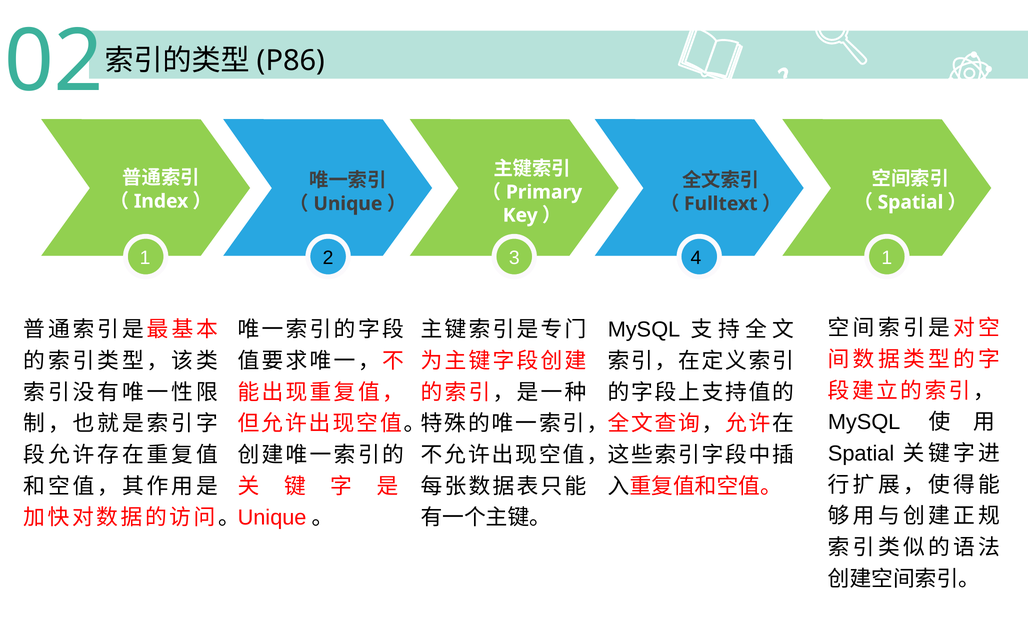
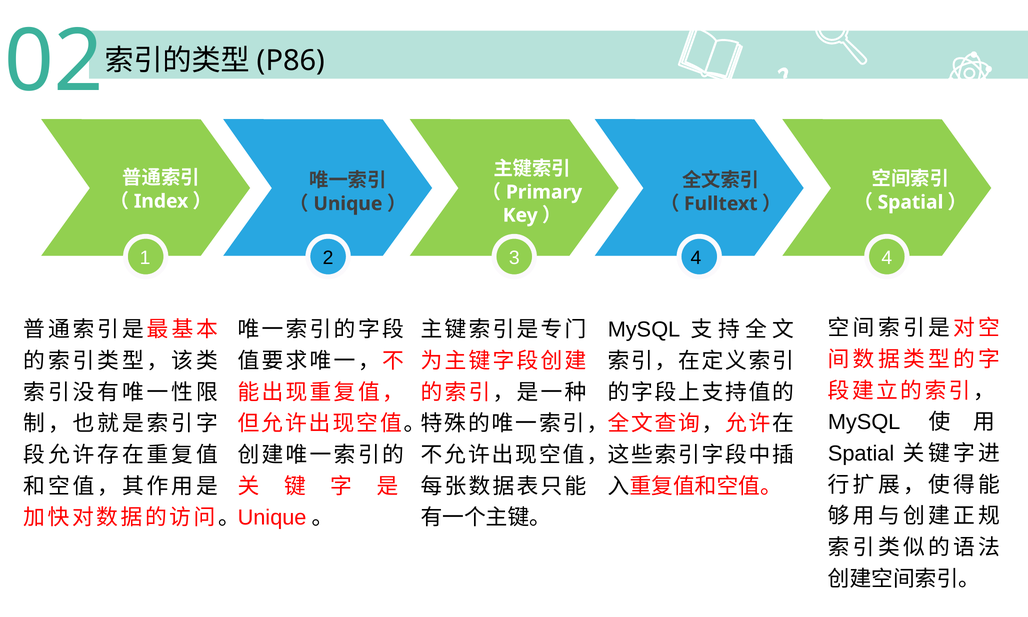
4 1: 1 -> 4
